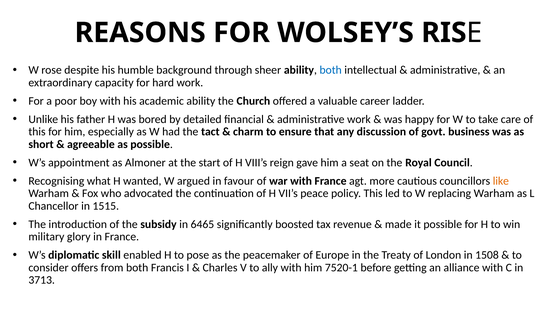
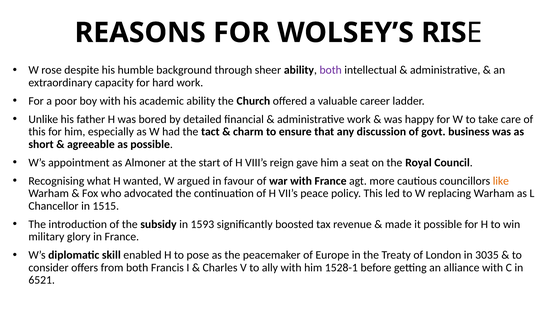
both at (331, 70) colour: blue -> purple
6465: 6465 -> 1593
1508: 1508 -> 3035
7520-1: 7520-1 -> 1528-1
3713: 3713 -> 6521
